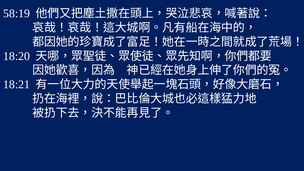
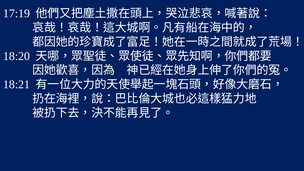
58:19: 58:19 -> 17:19
